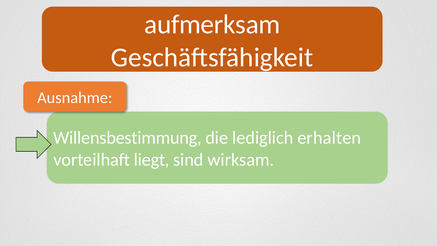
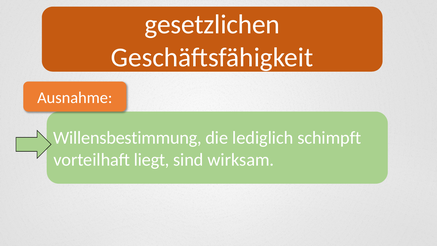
aufmerksam: aufmerksam -> gesetzlichen
erhalten: erhalten -> schimpft
